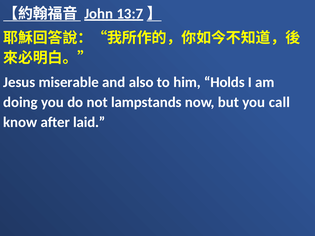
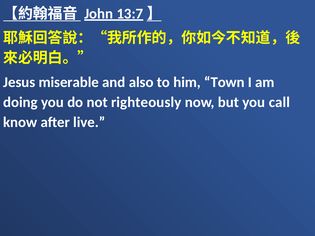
Holds: Holds -> Town
lampstands: lampstands -> righteously
laid: laid -> live
